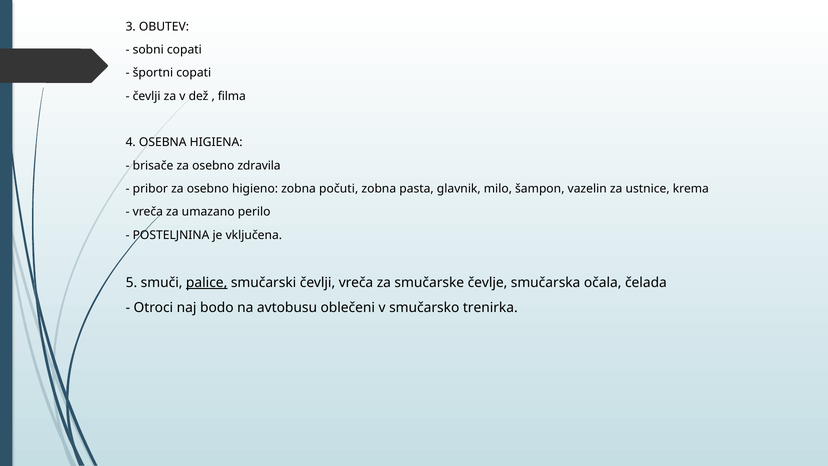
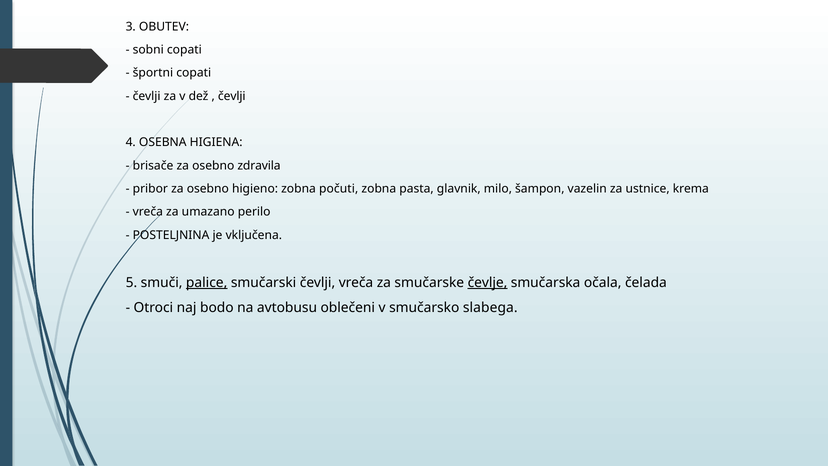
filma at (232, 96): filma -> čevlji
čevlje underline: none -> present
trenirka: trenirka -> slabega
